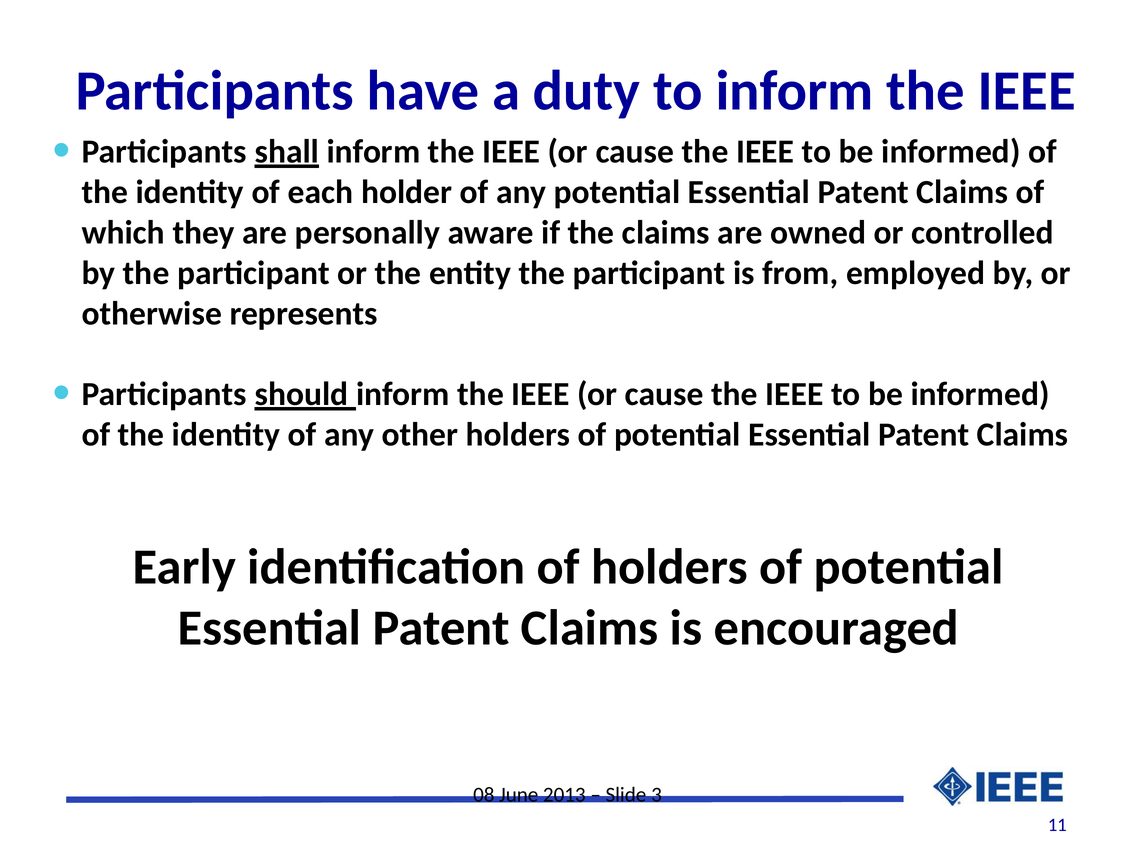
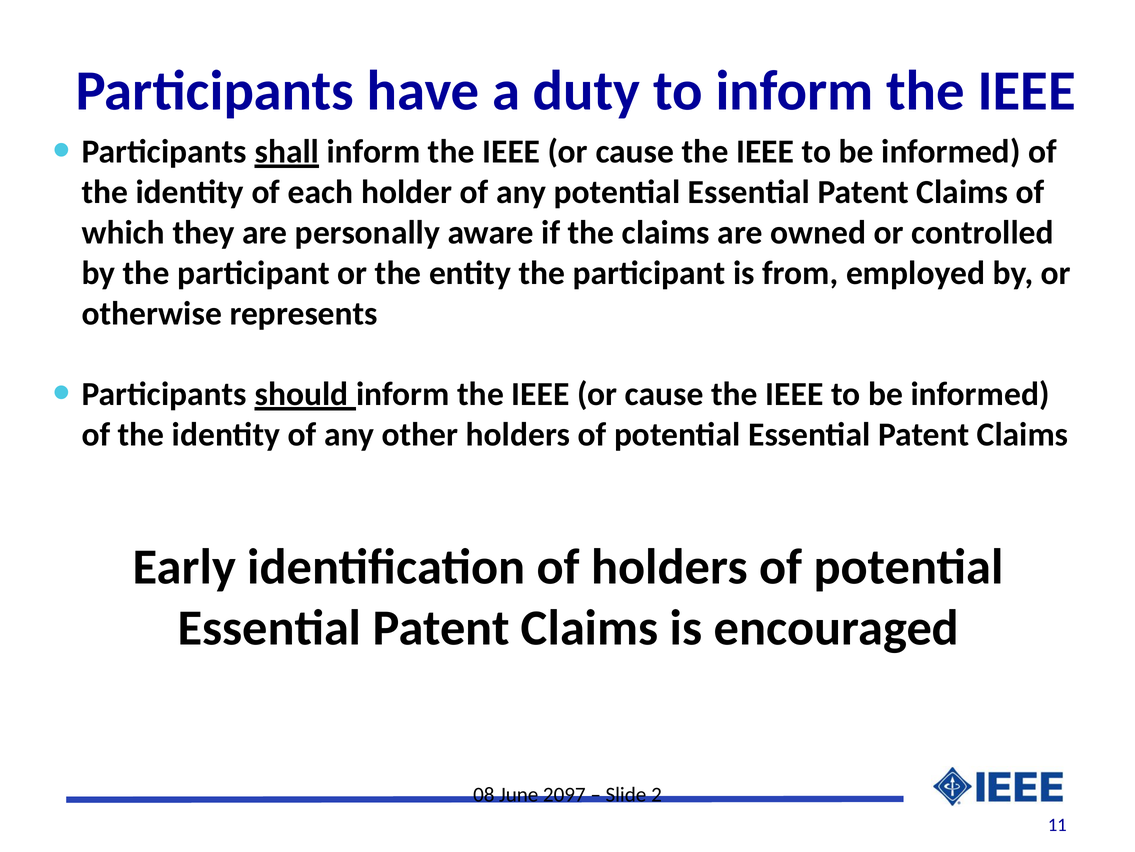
2013: 2013 -> 2097
3: 3 -> 2
